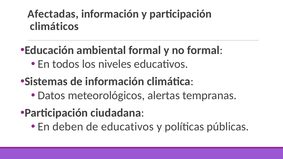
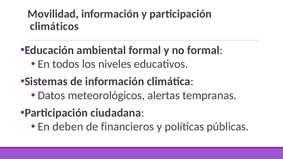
Afectadas: Afectadas -> Movilidad
de educativos: educativos -> financieros
